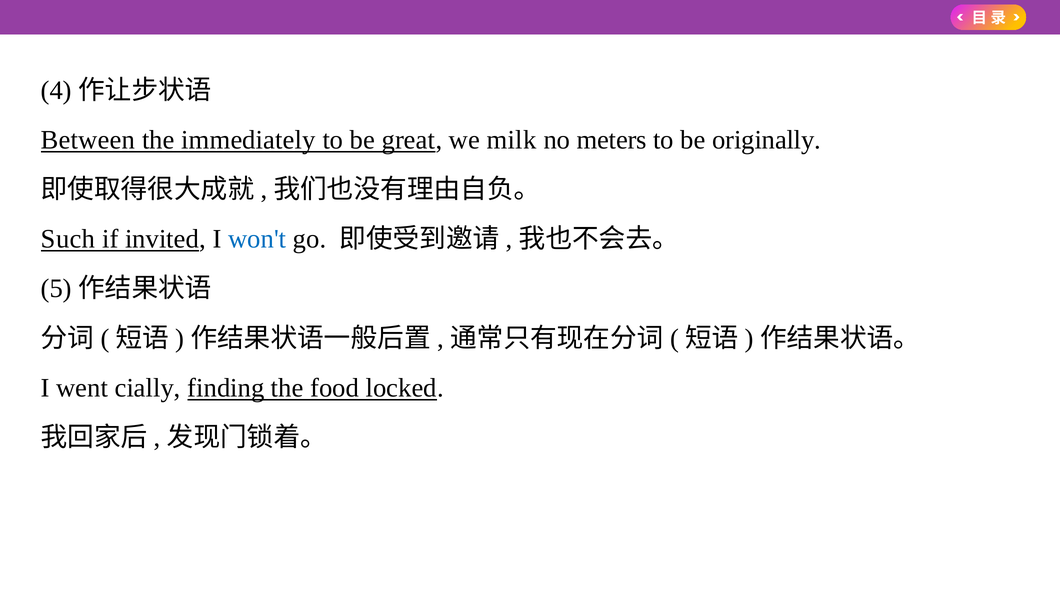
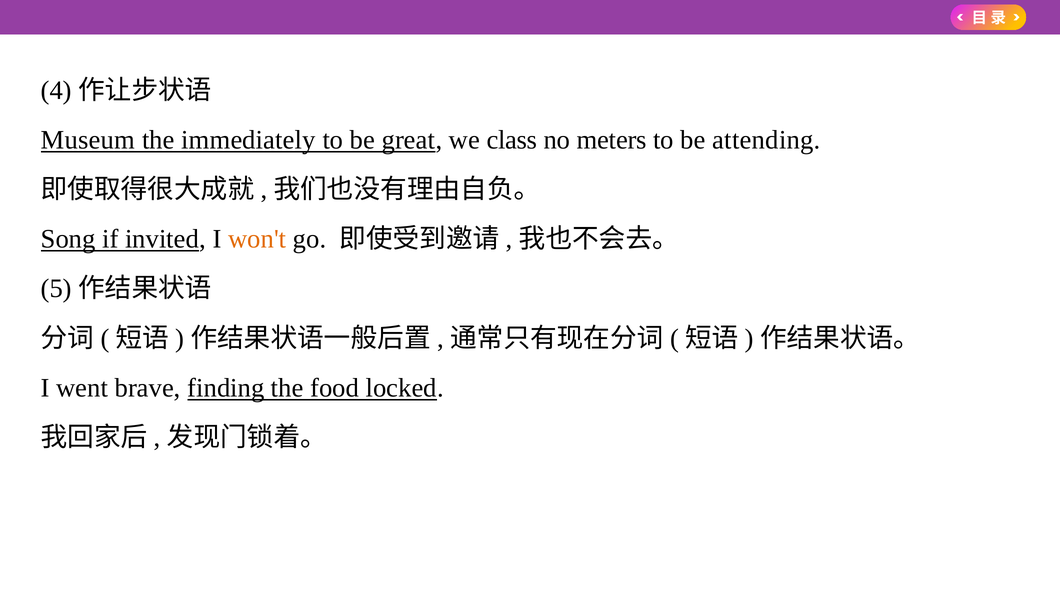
Between: Between -> Museum
milk: milk -> class
originally: originally -> attending
Such: Such -> Song
won't colour: blue -> orange
cially: cially -> brave
